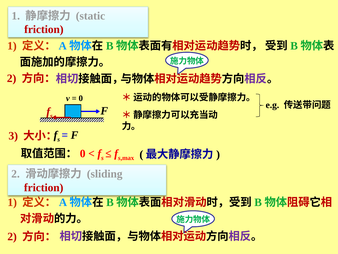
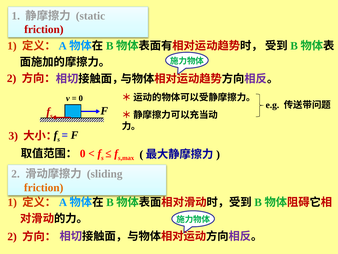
friction at (44, 187) colour: red -> orange
